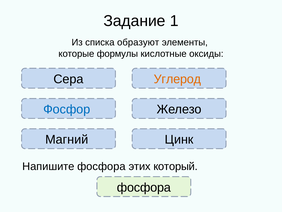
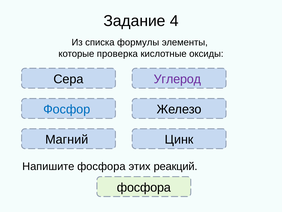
1: 1 -> 4
образуют: образуют -> формулы
формулы: формулы -> проверка
Углерод colour: orange -> purple
который: который -> реакций
